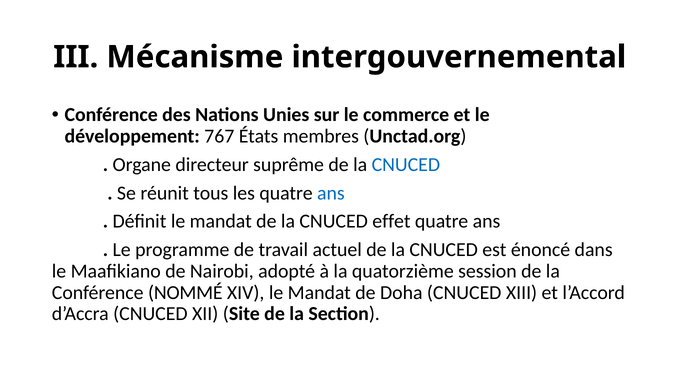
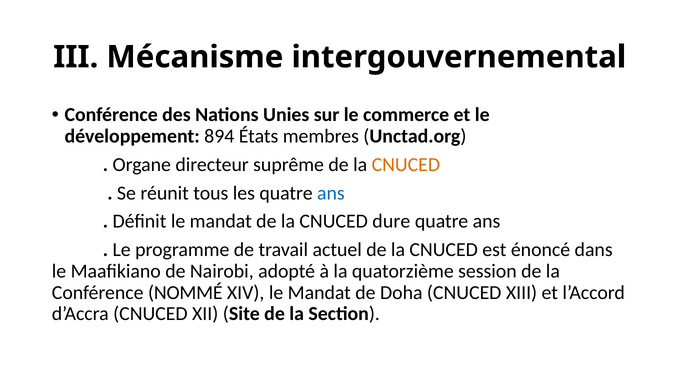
767: 767 -> 894
CNUCED at (406, 165) colour: blue -> orange
effet: effet -> dure
